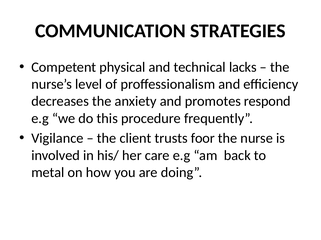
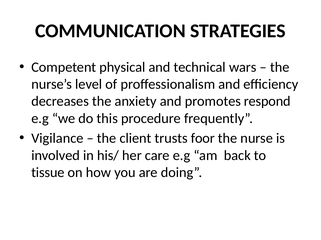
lacks: lacks -> wars
metal: metal -> tissue
